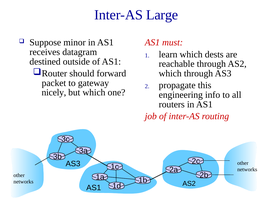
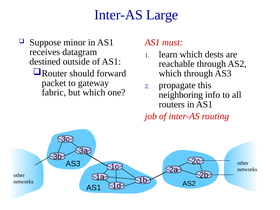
nicely: nicely -> fabric
engineering: engineering -> neighboring
